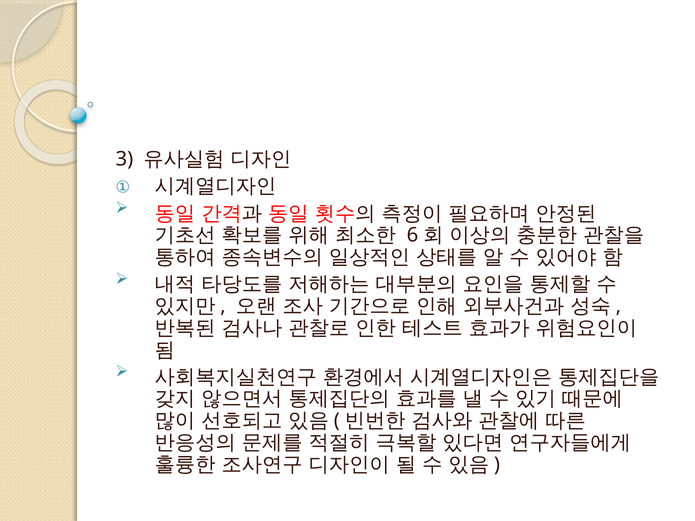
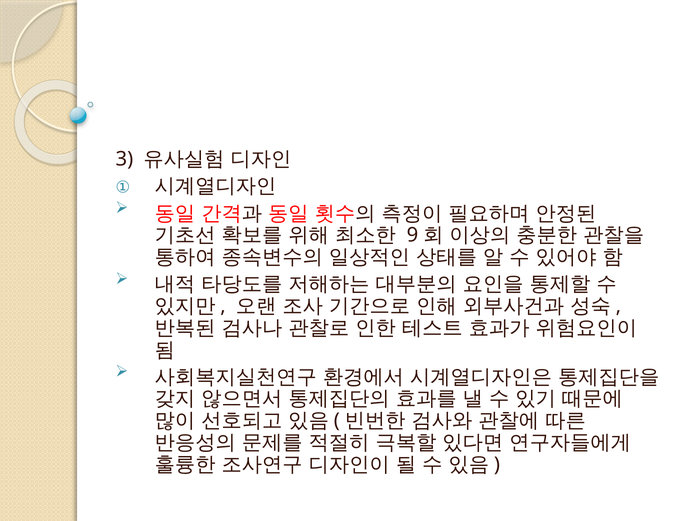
6: 6 -> 9
